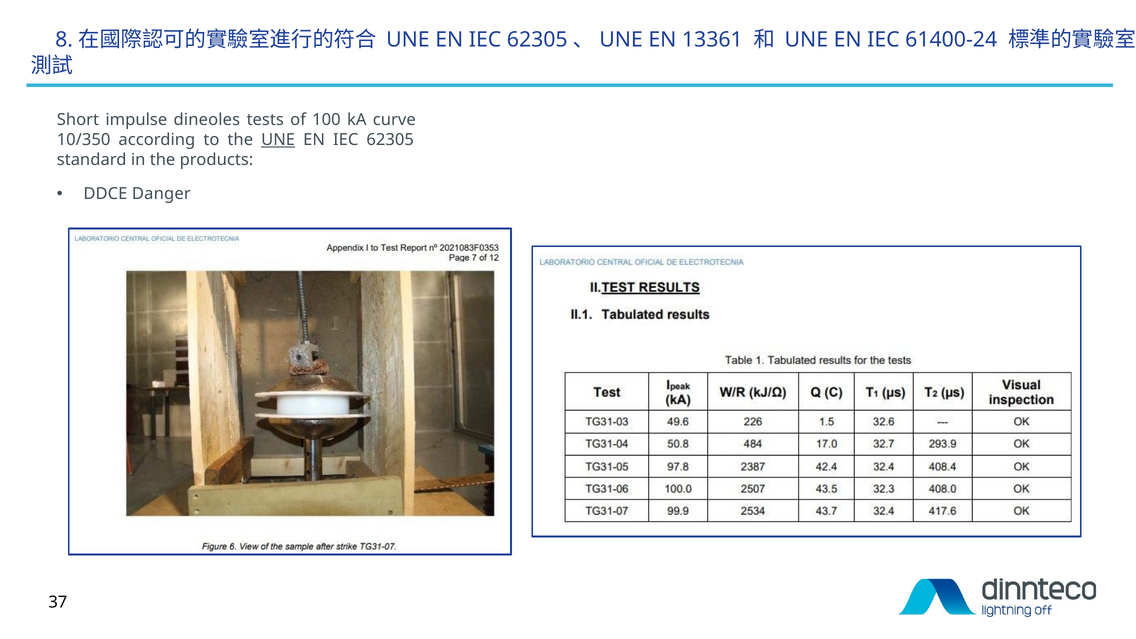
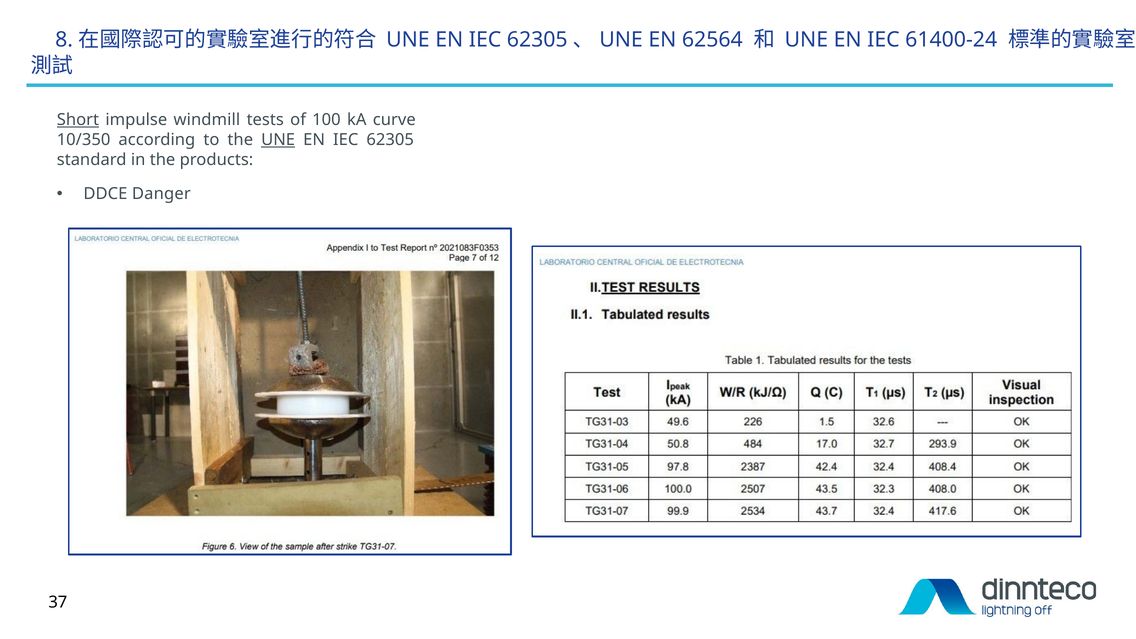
13361: 13361 -> 62564
Short underline: none -> present
dineoles: dineoles -> windmill
